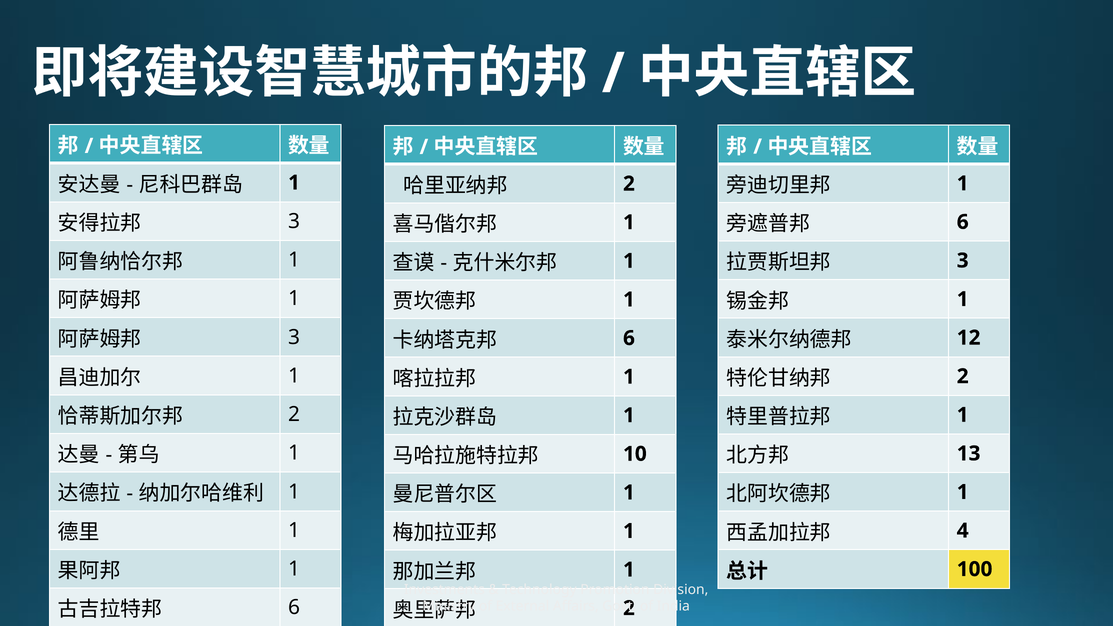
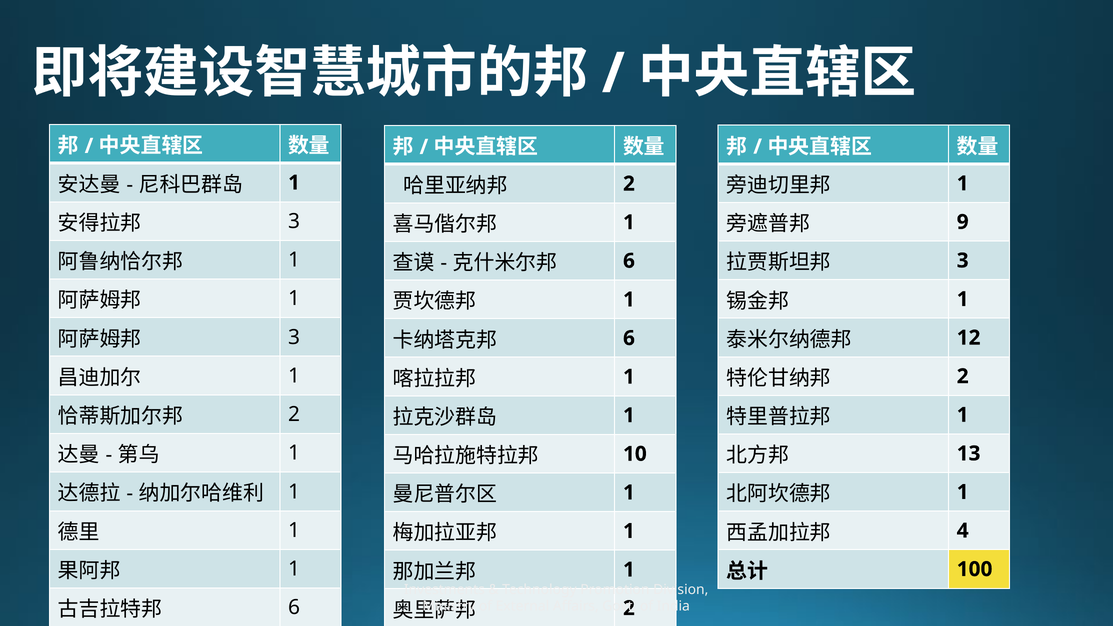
6 at (963, 222): 6 -> 9
1 at (629, 261): 1 -> 6
